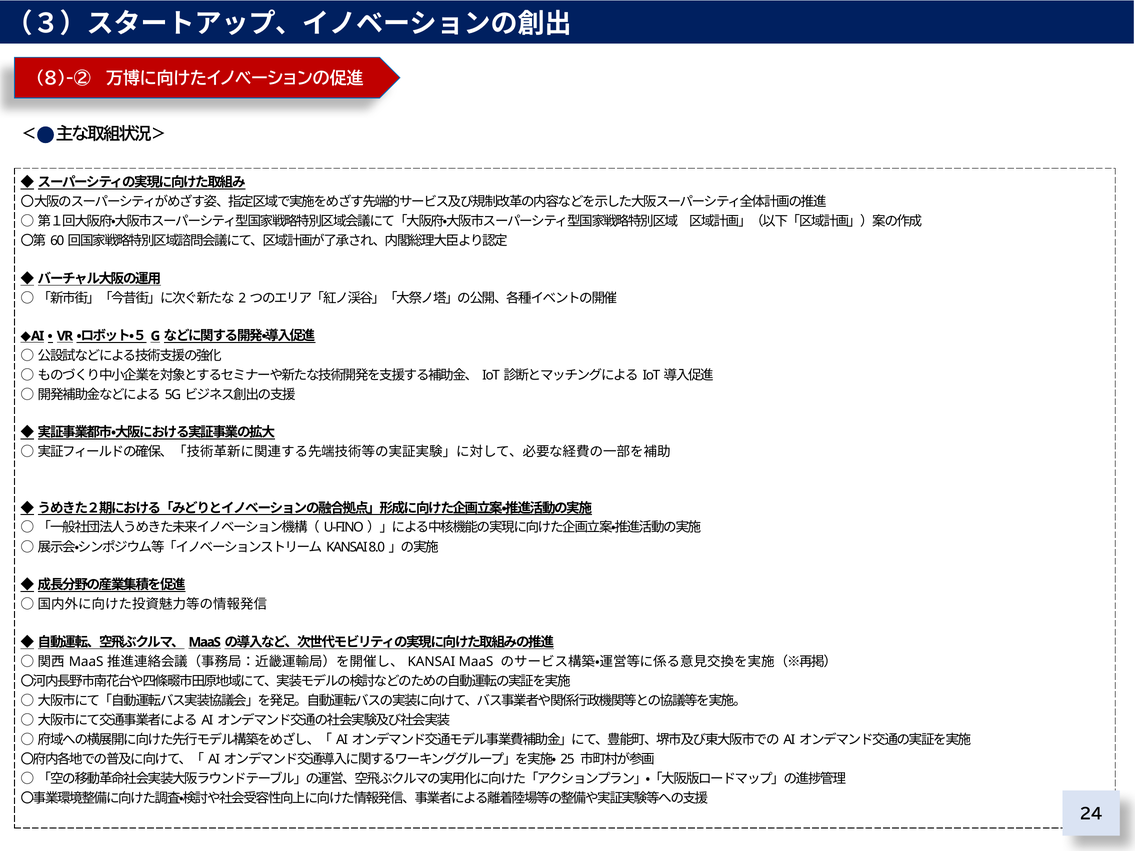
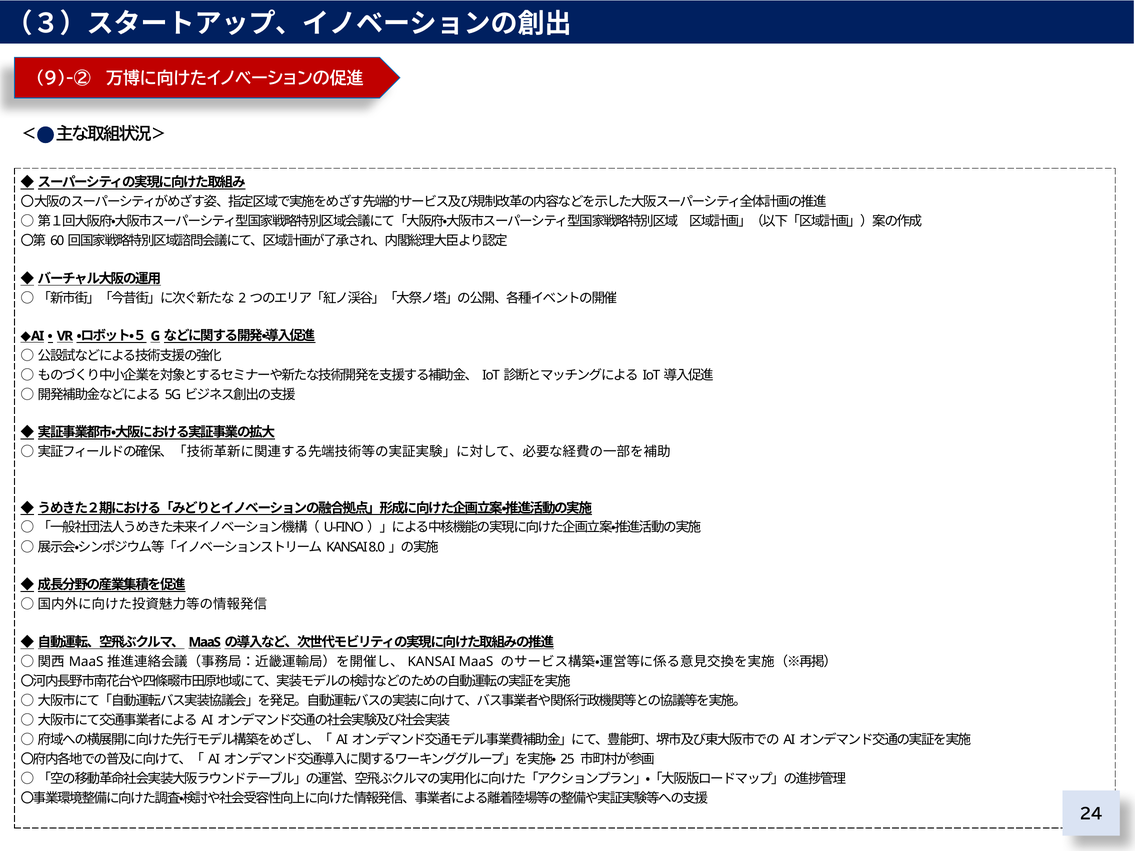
8)-②: 8)-② -> 9)-②
